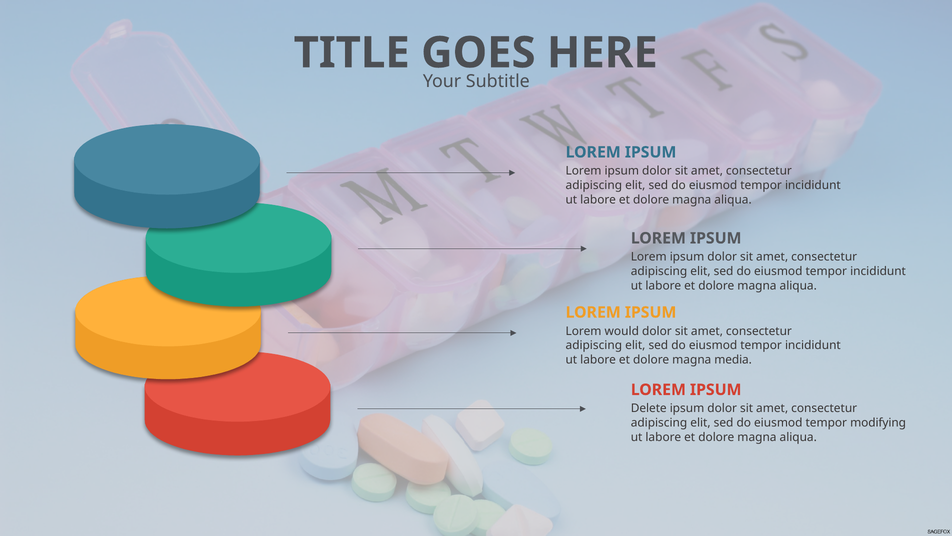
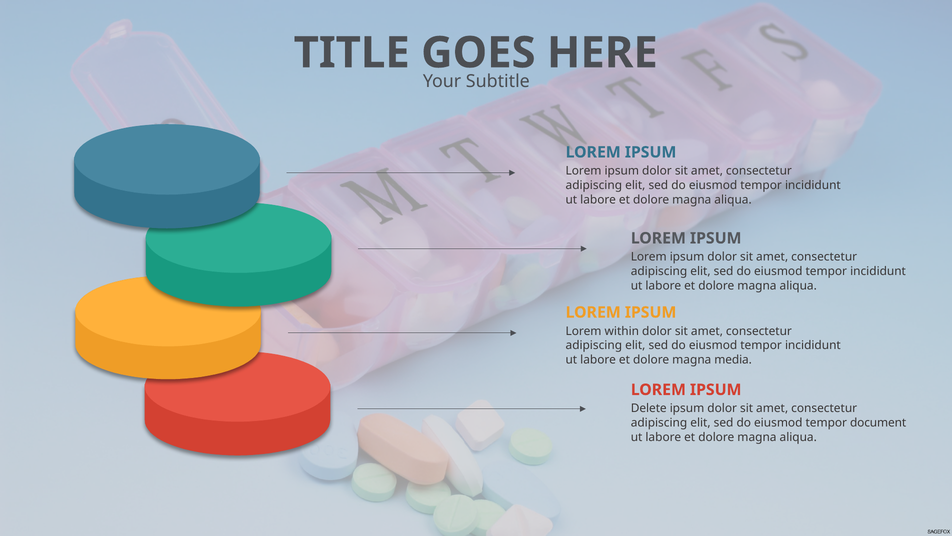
would: would -> within
modifying: modifying -> document
